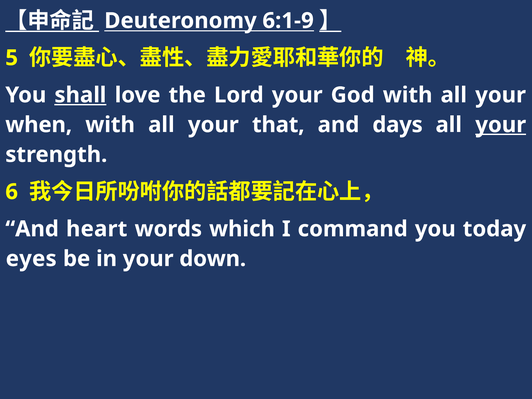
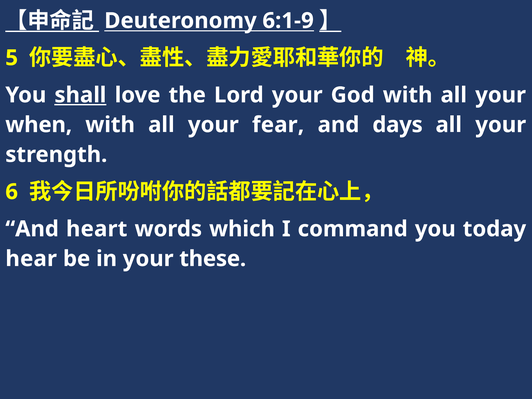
that: that -> fear
your at (501, 125) underline: present -> none
eyes: eyes -> hear
down: down -> these
